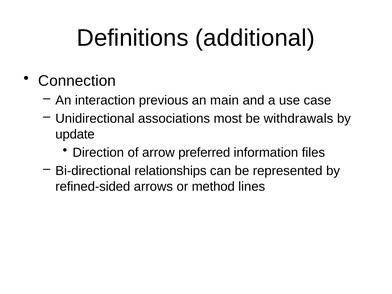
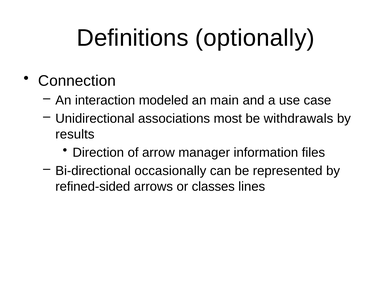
additional: additional -> optionally
previous: previous -> modeled
update: update -> results
preferred: preferred -> manager
relationships: relationships -> occasionally
method: method -> classes
